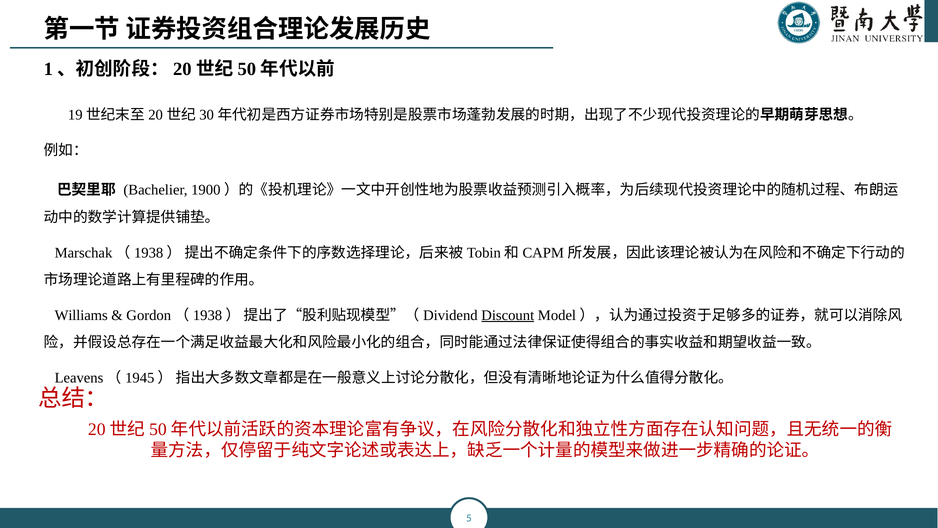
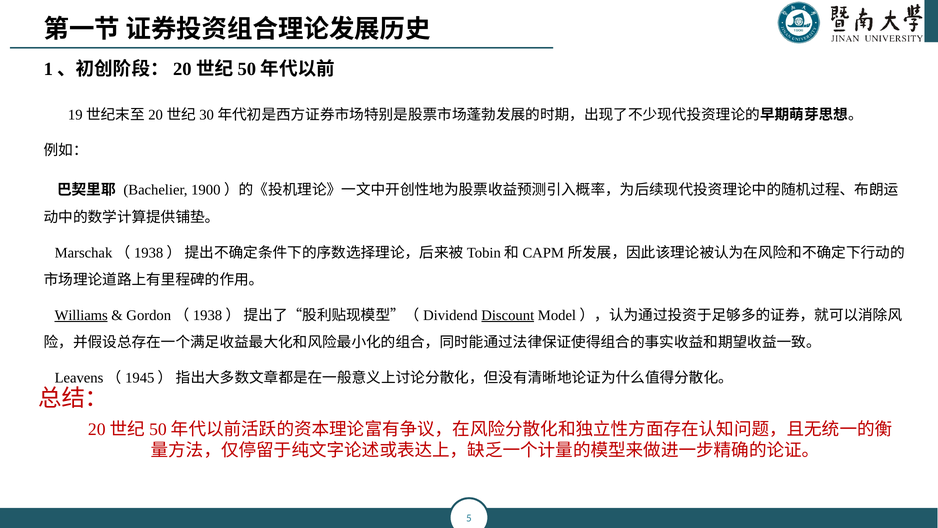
Williams underline: none -> present
